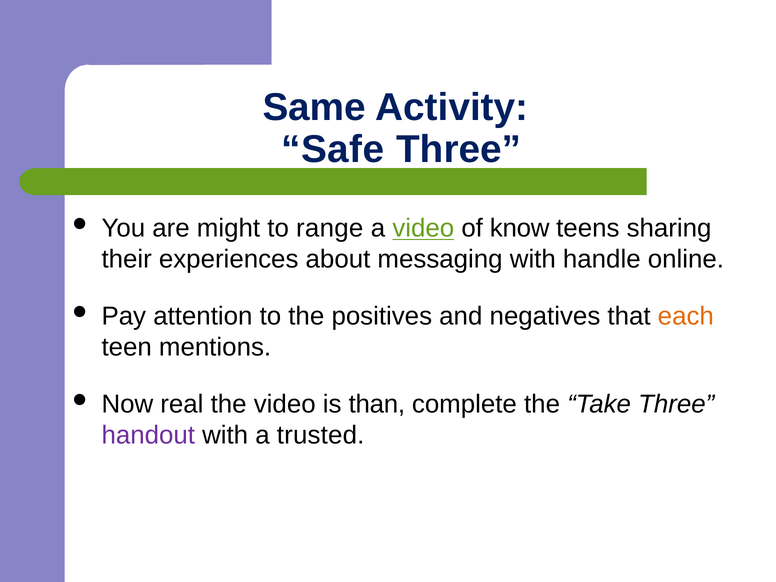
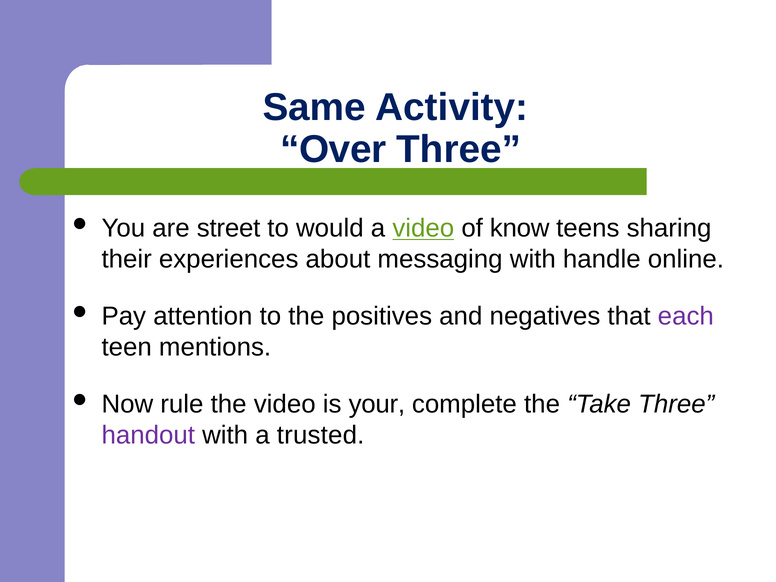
Safe: Safe -> Over
might: might -> street
range: range -> would
each colour: orange -> purple
real: real -> rule
than: than -> your
